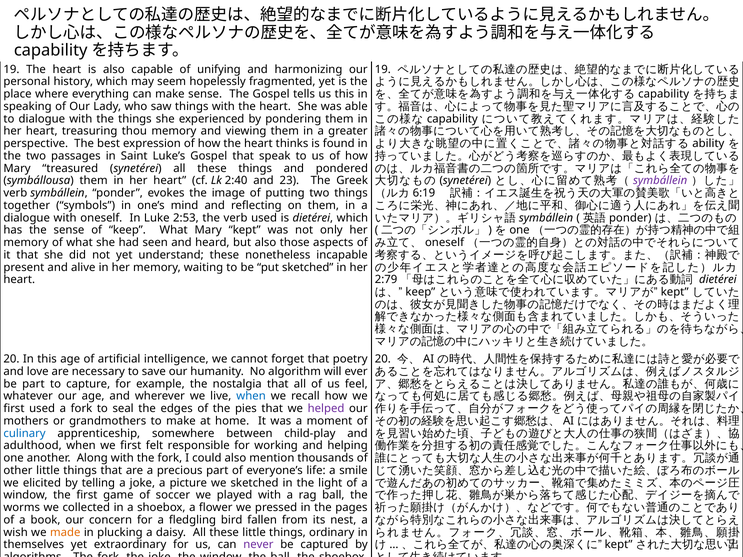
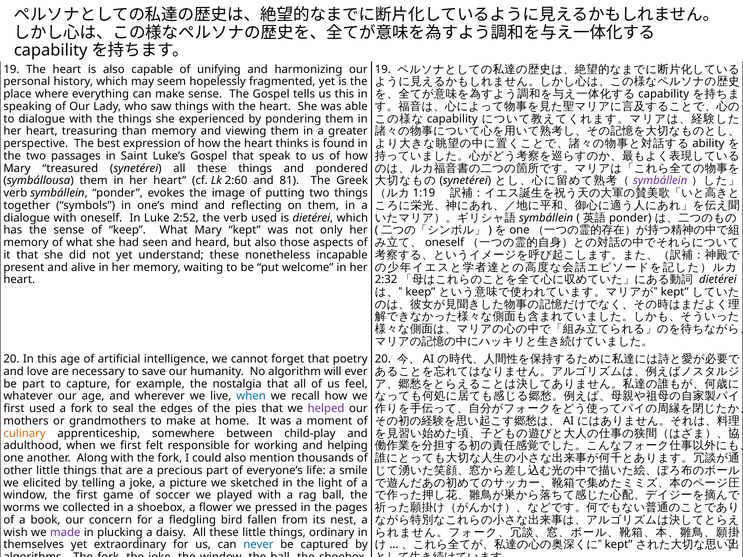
thou: thou -> than
2:40: 2:40 -> 2:60
23: 23 -> 81
6:19: 6:19 -> 1:19
2:53: 2:53 -> 2:52
put sketched: sketched -> welcome
2:79: 2:79 -> 2:32
culinary colour: blue -> orange
made colour: orange -> purple
never colour: purple -> blue
